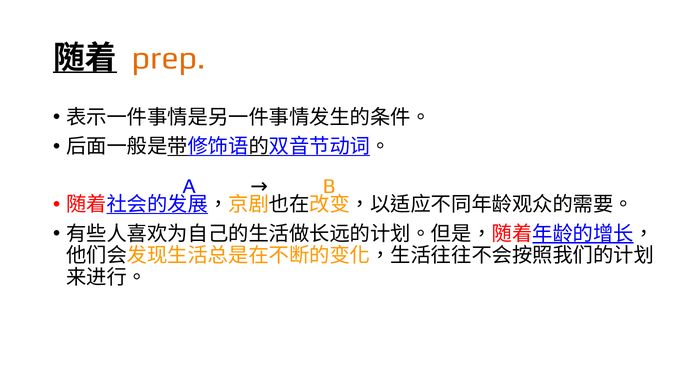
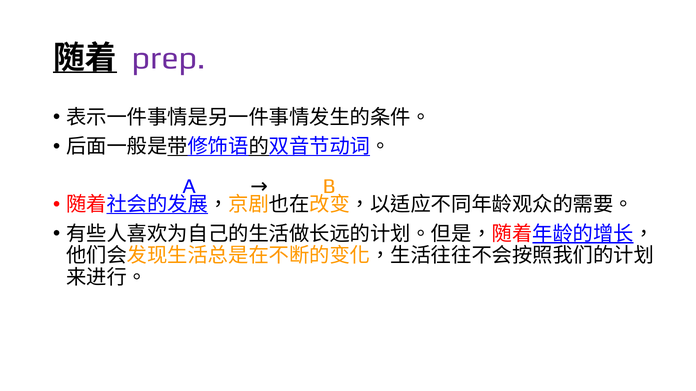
prep colour: orange -> purple
